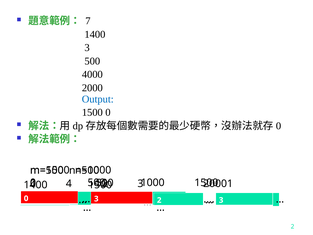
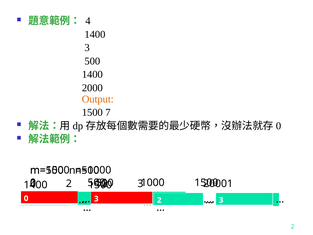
7: 7 -> 4
4000 at (92, 74): 4000 -> 1400
Output colour: blue -> orange
1500 0: 0 -> 7
4 at (69, 184): 4 -> 2
